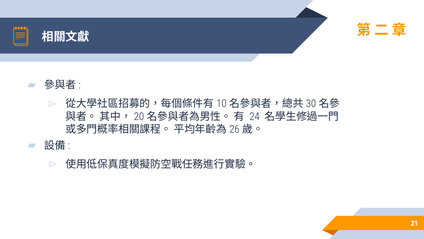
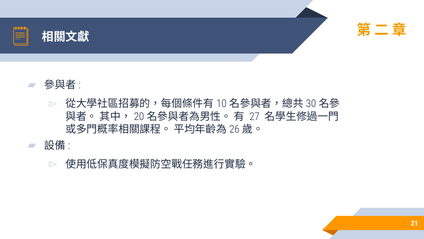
24: 24 -> 27
